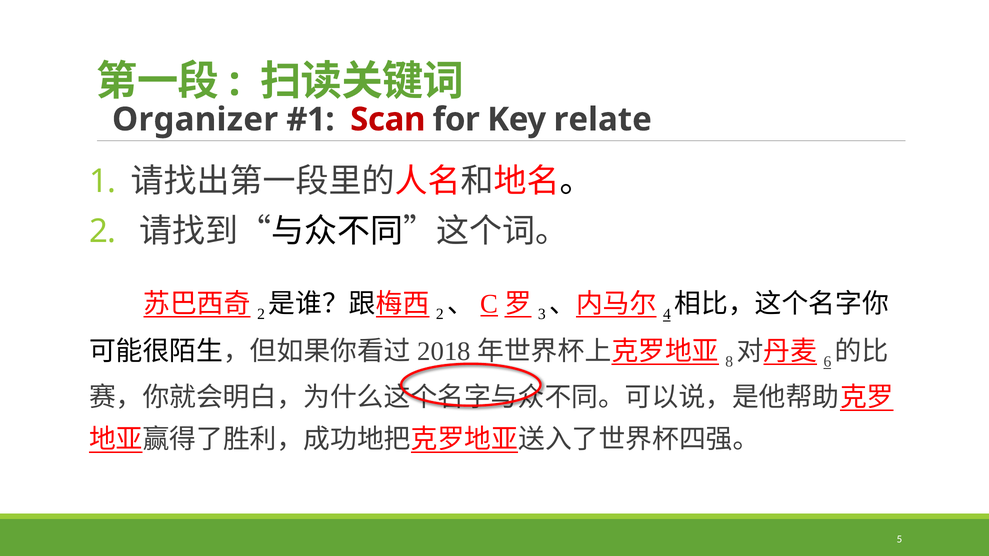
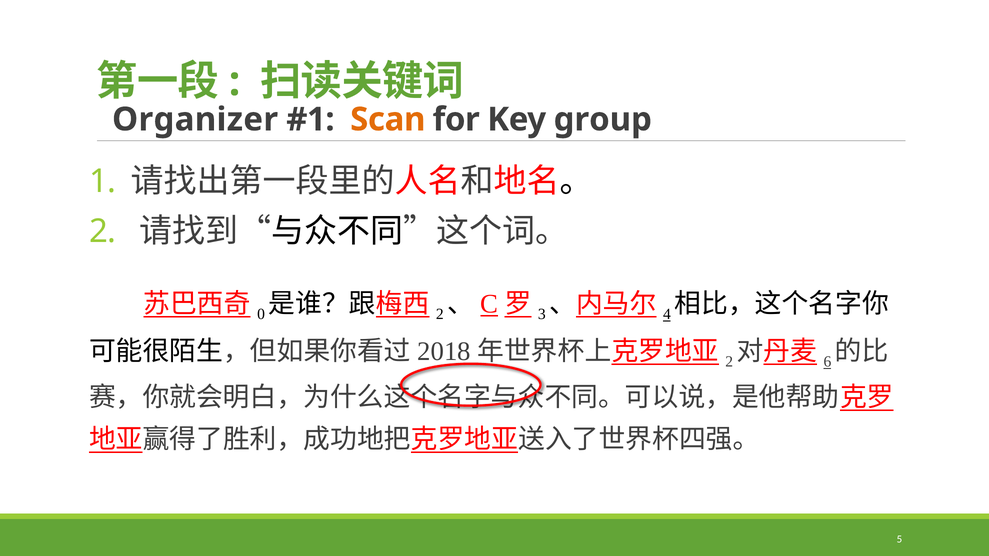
Scan colour: red -> orange
relate: relate -> group
2 at (261, 314): 2 -> 0
8 at (729, 362): 8 -> 2
